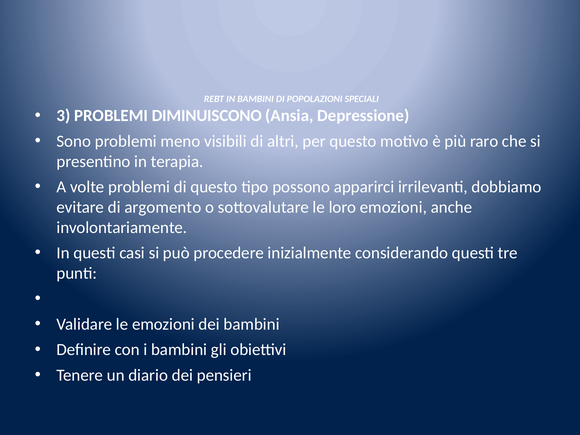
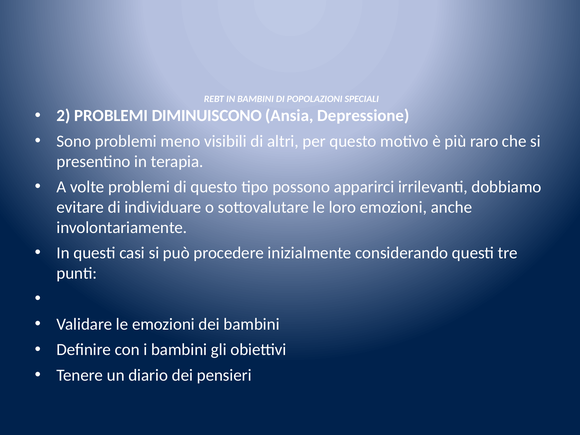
3: 3 -> 2
argomento: argomento -> individuare
